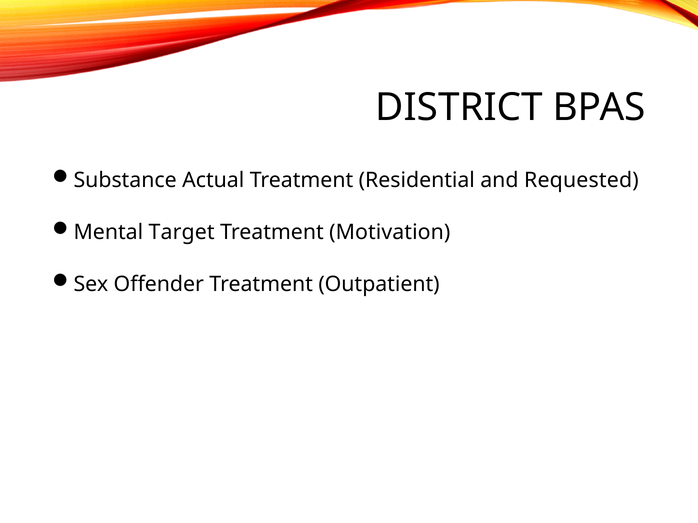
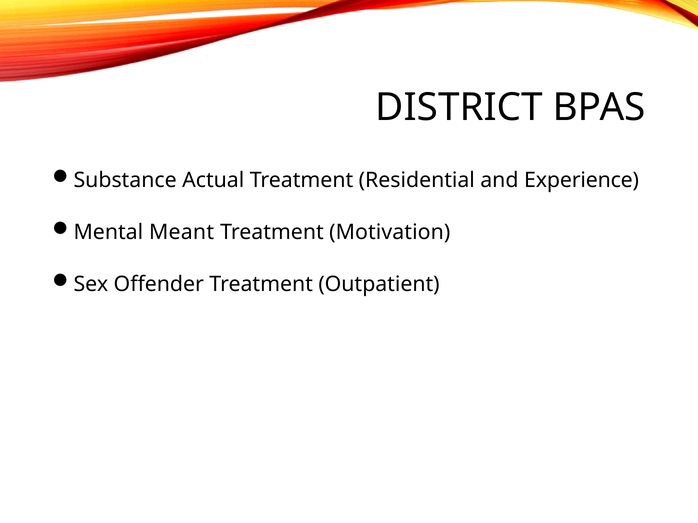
Requested: Requested -> Experience
Target: Target -> Meant
